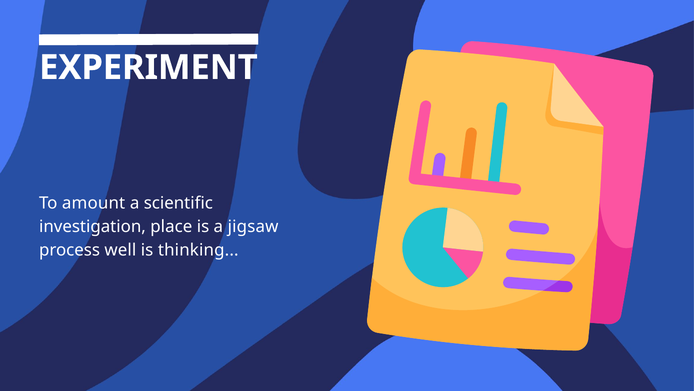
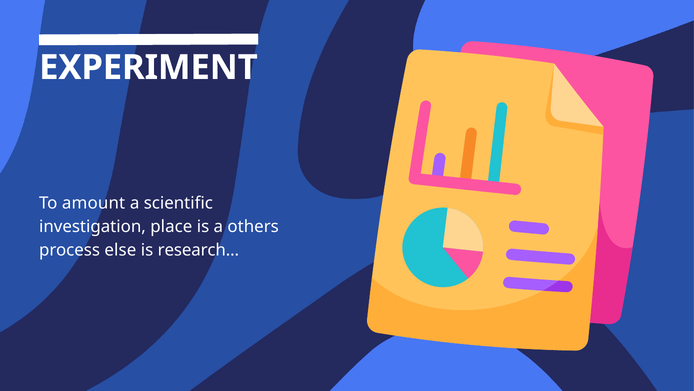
jigsaw: jigsaw -> others
well: well -> else
thinking: thinking -> research
